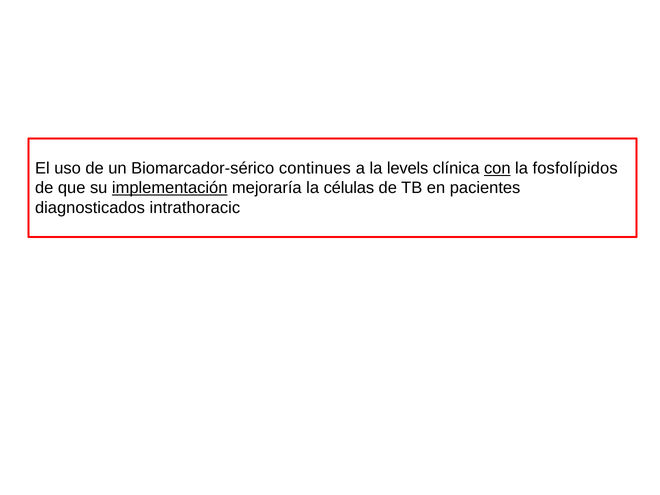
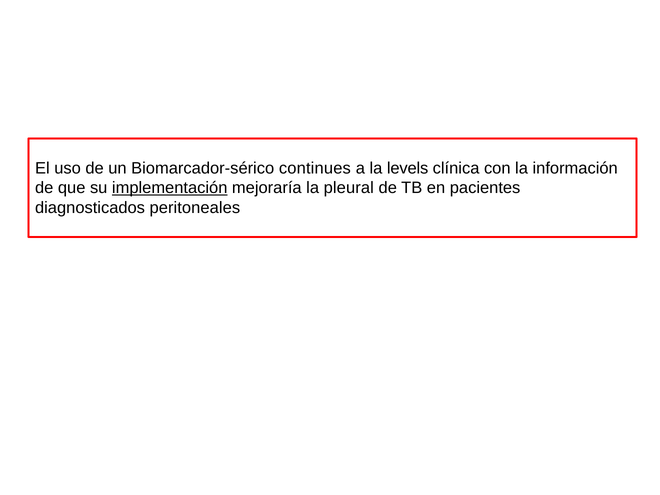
con underline: present -> none
fosfolípidos: fosfolípidos -> información
células: células -> pleural
intrathoracic: intrathoracic -> peritoneales
